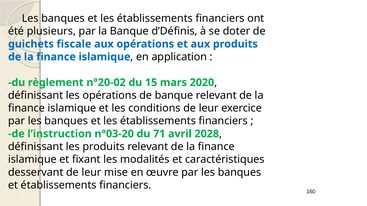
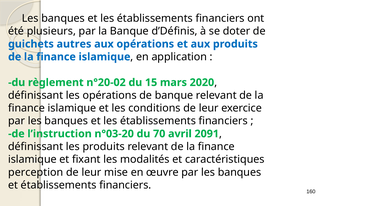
fiscale: fiscale -> autres
71: 71 -> 70
2028: 2028 -> 2091
desservant: desservant -> perception
